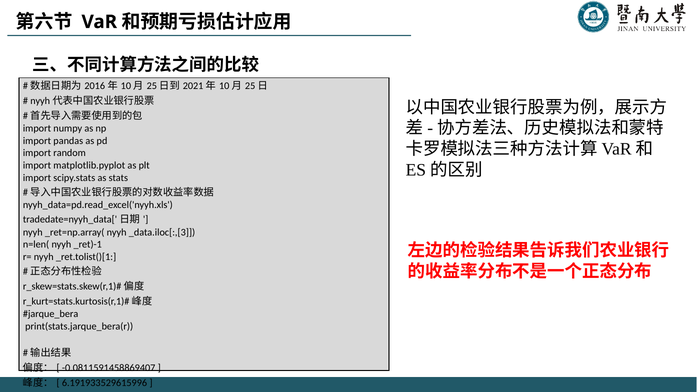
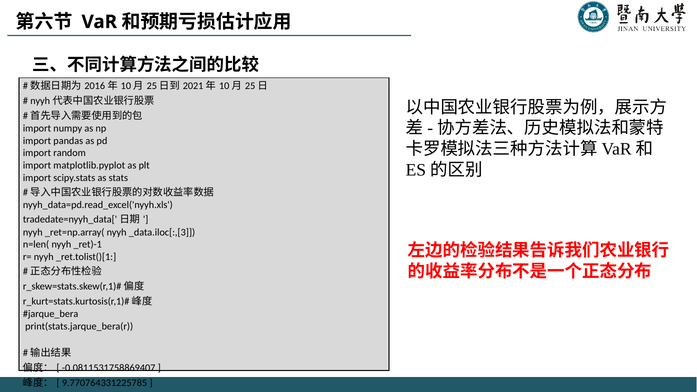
-0.0811591458869407: -0.0811591458869407 -> -0.0811531758869407
6.191933529615996: 6.191933529615996 -> 9.770764331225785
